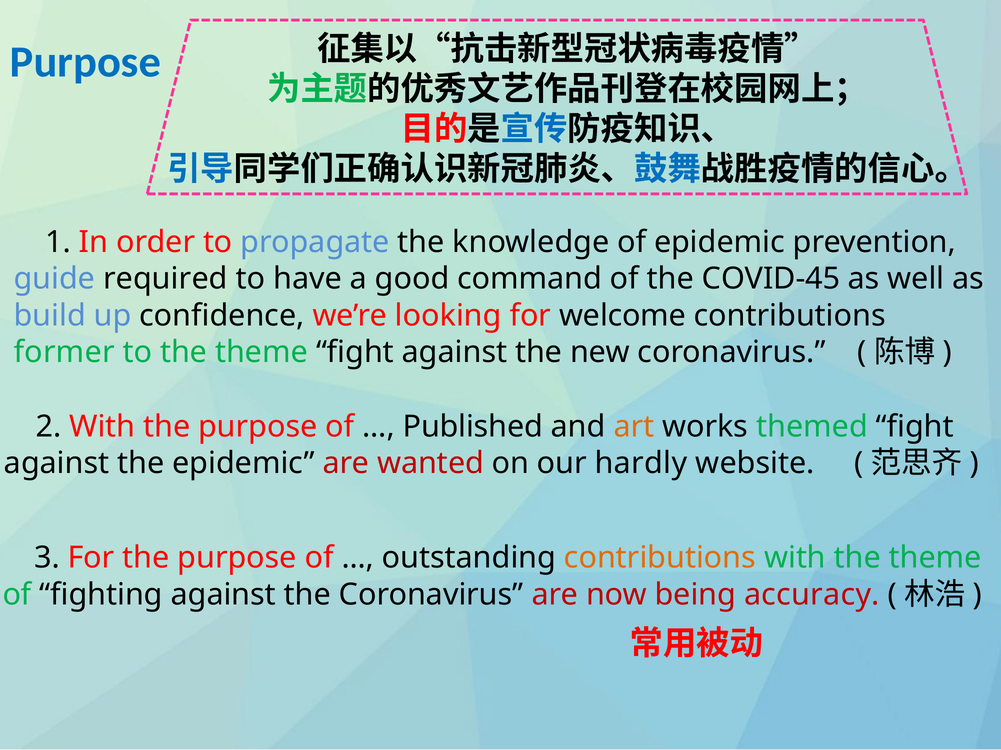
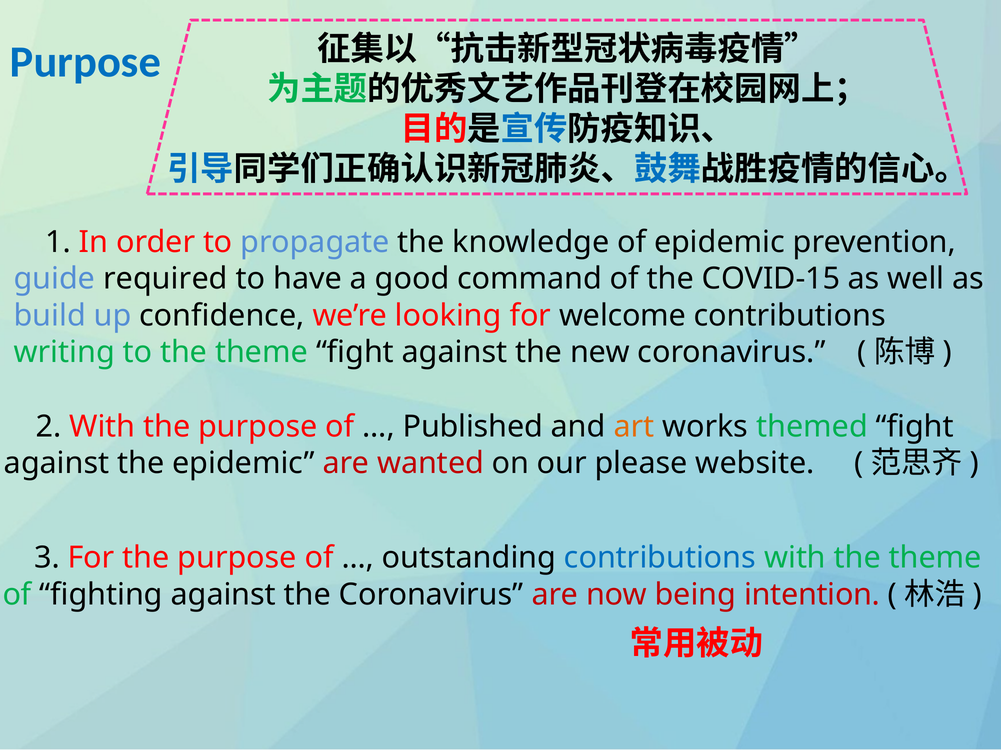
COVID-45: COVID-45 -> COVID-15
former: former -> writing
hardly: hardly -> please
contributions at (660, 558) colour: orange -> blue
accuracy: accuracy -> intention
